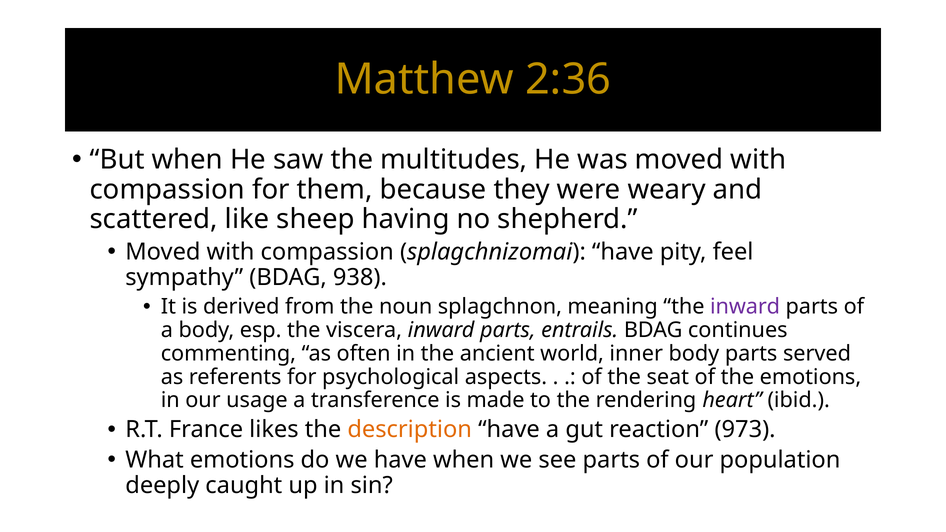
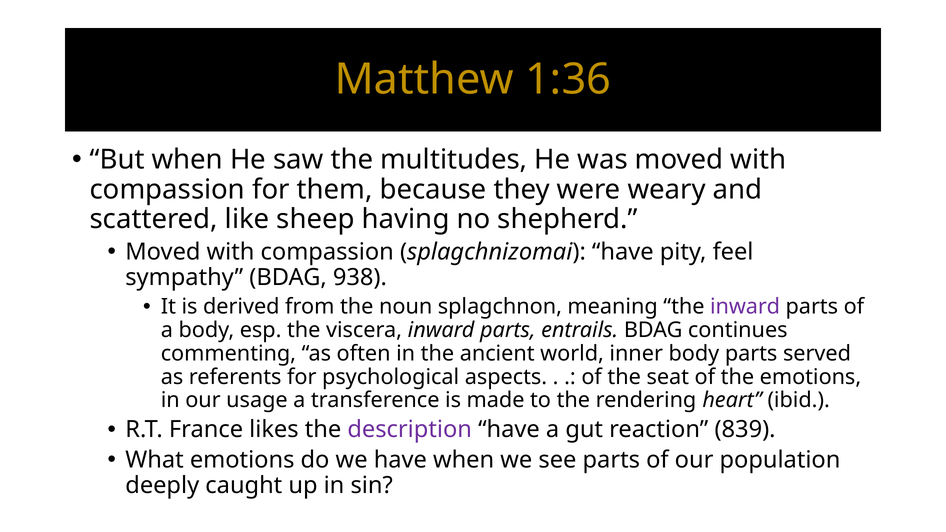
2:36: 2:36 -> 1:36
description colour: orange -> purple
973: 973 -> 839
